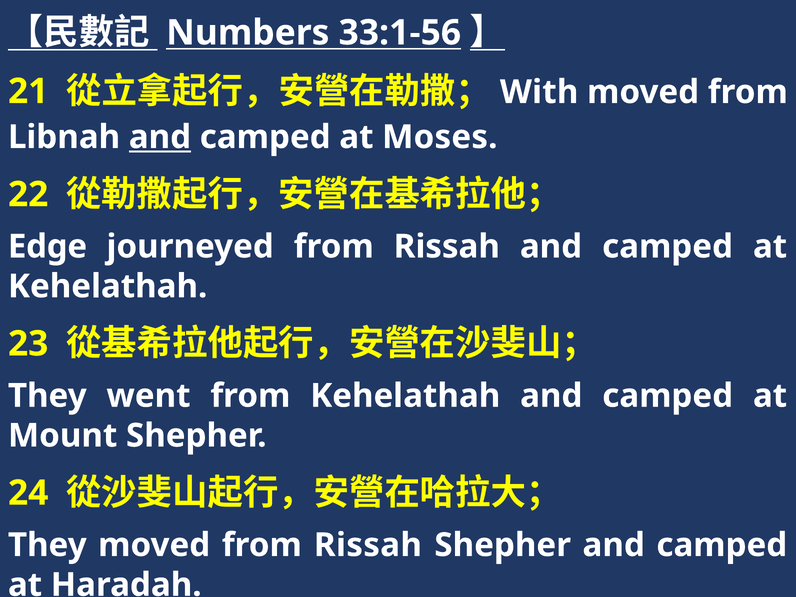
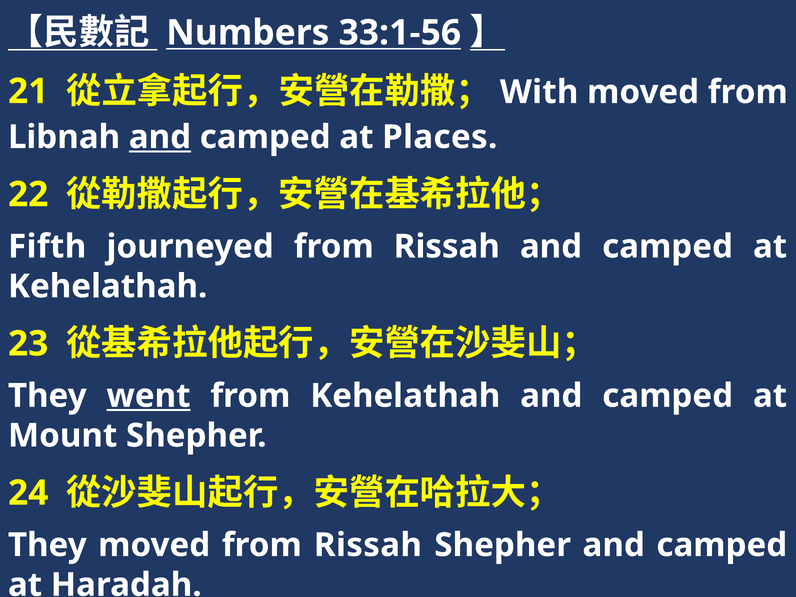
Moses: Moses -> Places
Edge: Edge -> Fifth
went underline: none -> present
